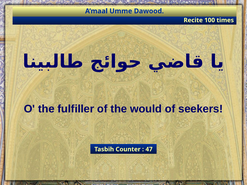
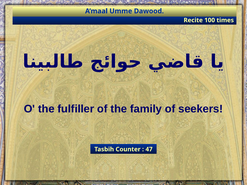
would: would -> family
